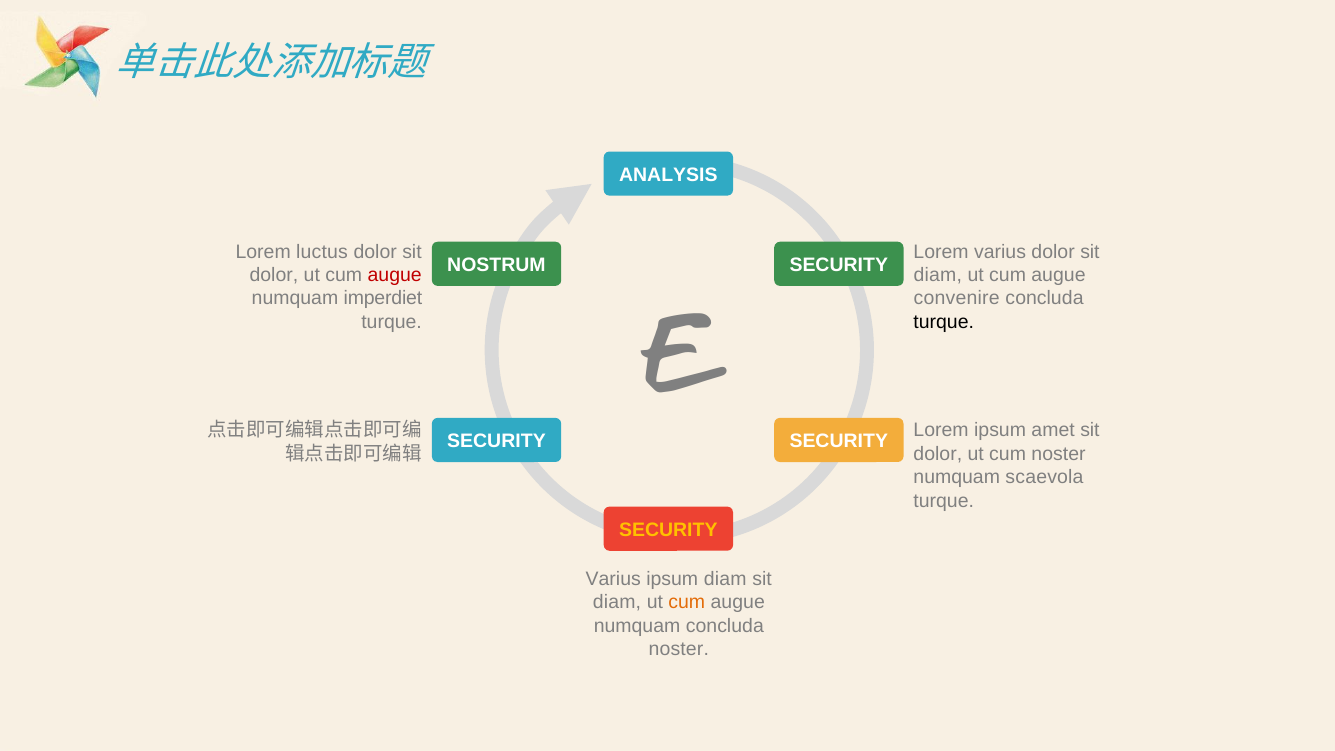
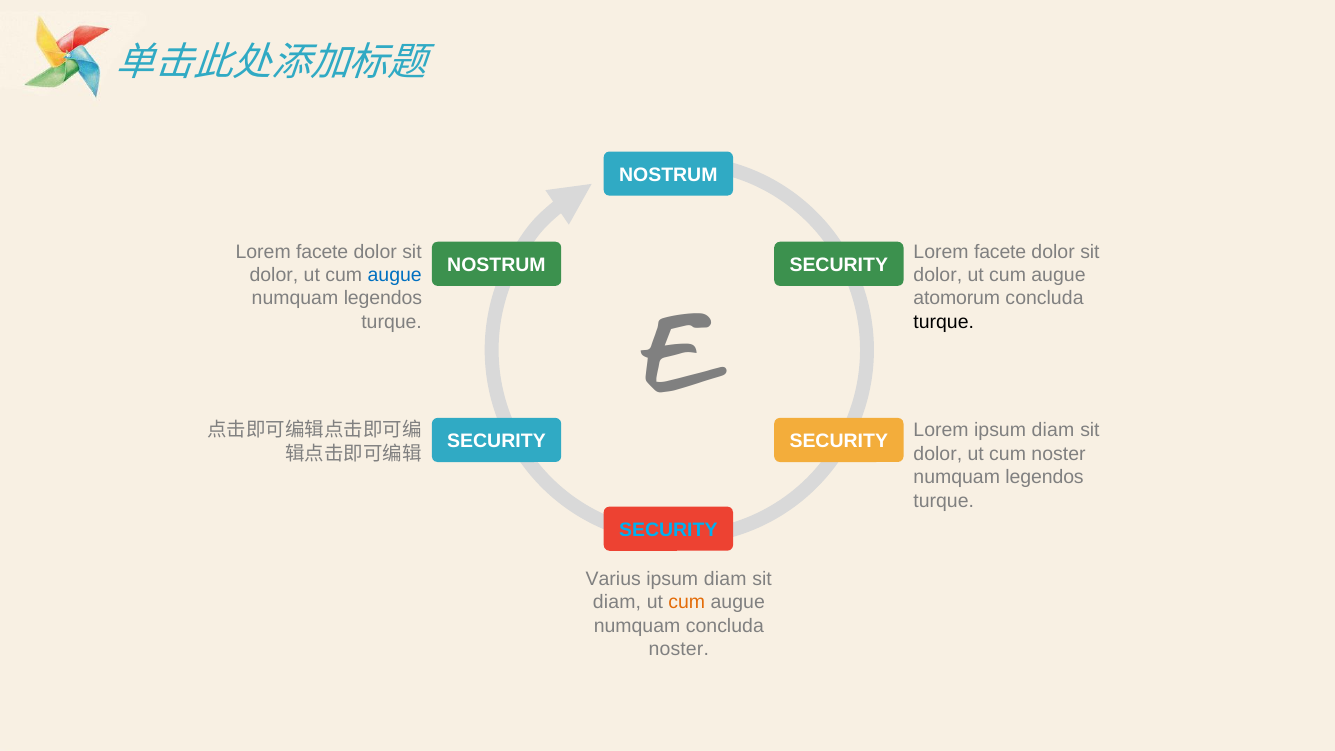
ANALYSIS at (668, 175): ANALYSIS -> NOSTRUM
luctus at (322, 252): luctus -> facete
varius at (1000, 252): varius -> facete
augue at (395, 275) colour: red -> blue
diam at (938, 275): diam -> dolor
imperdiet at (383, 298): imperdiet -> legendos
convenire: convenire -> atomorum
Lorem ipsum amet: amet -> diam
scaevola at (1044, 477): scaevola -> legendos
SECURITY at (668, 530) colour: yellow -> light blue
